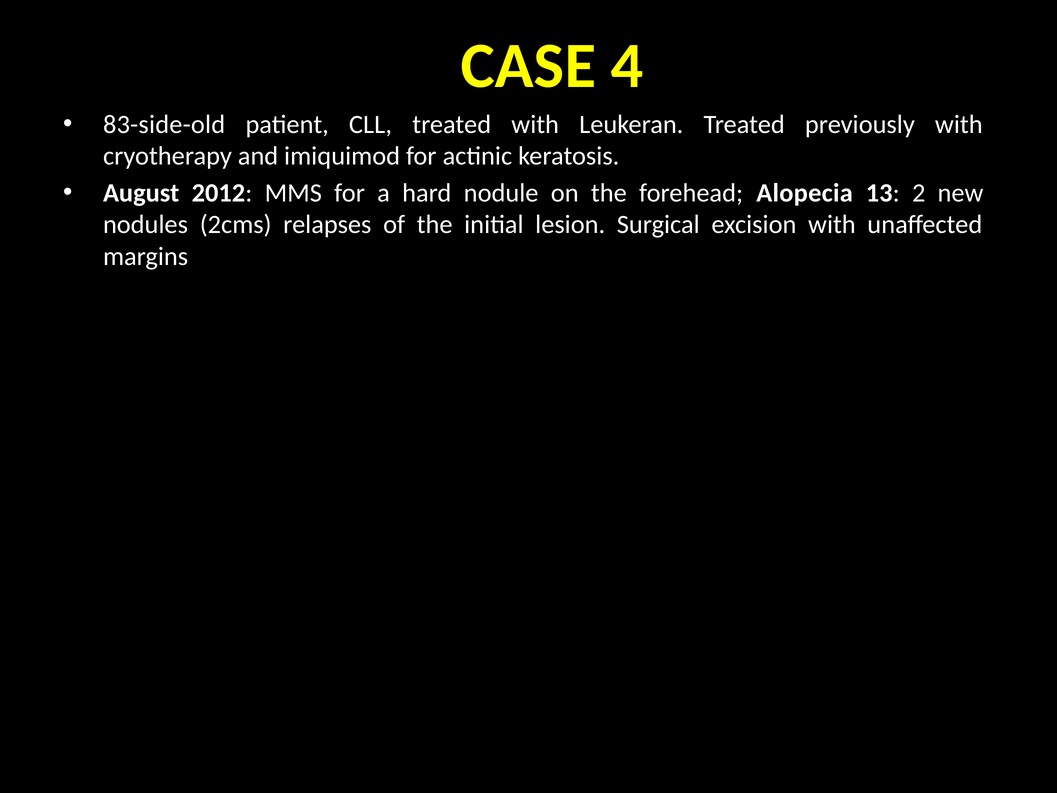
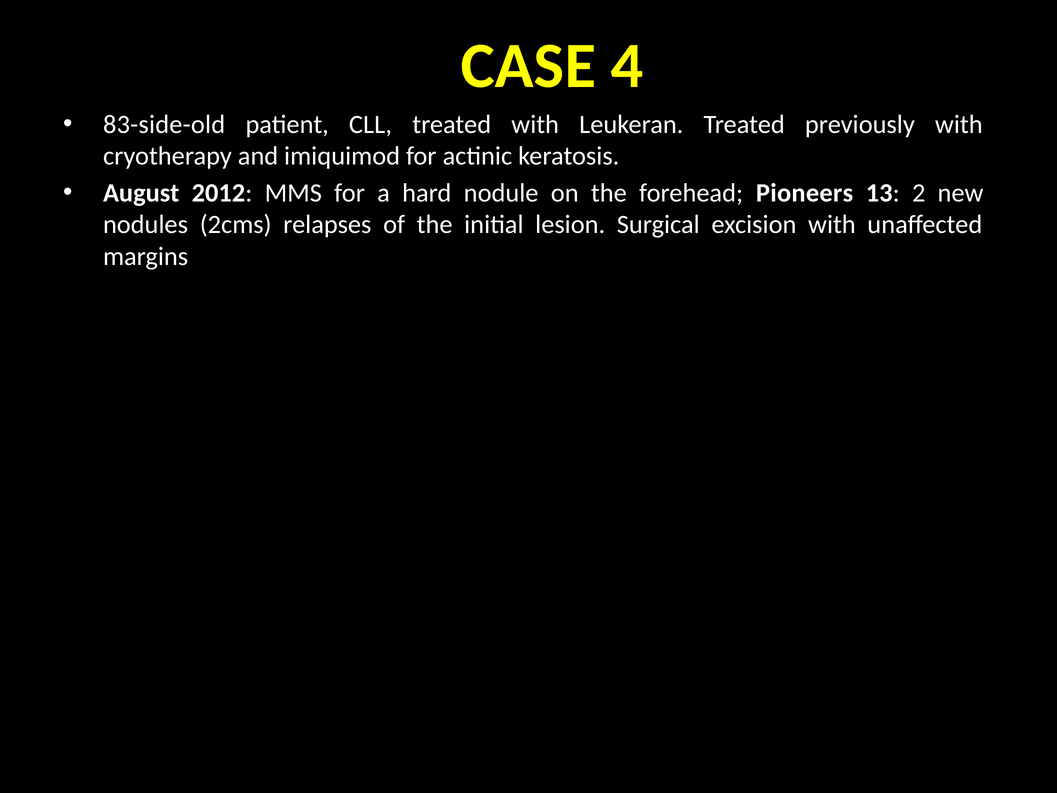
Alopecia: Alopecia -> Pioneers
